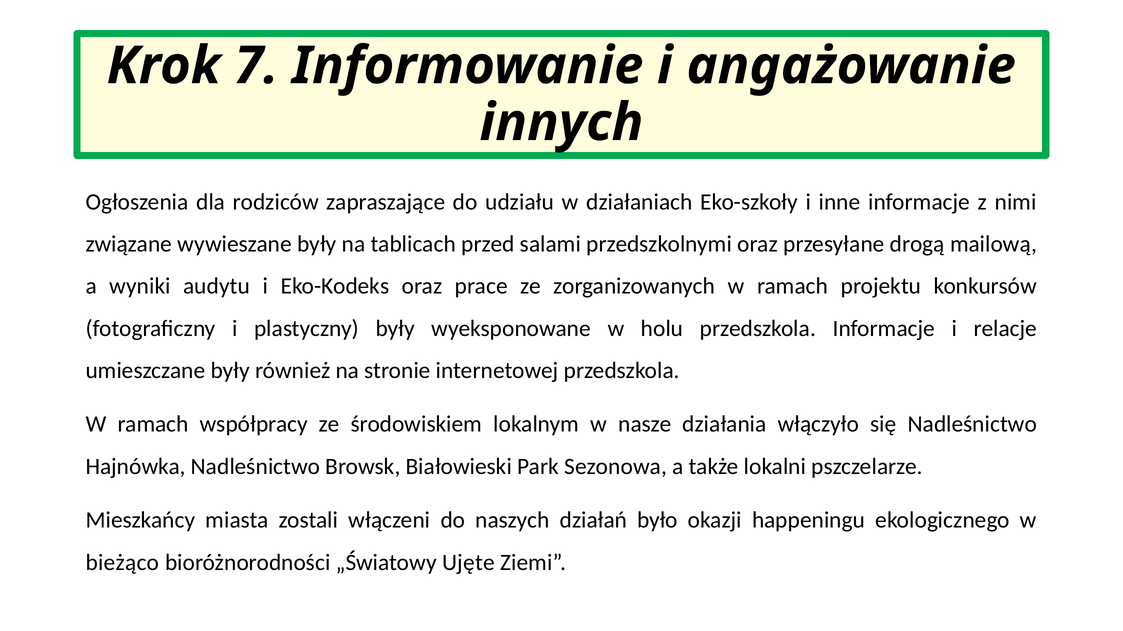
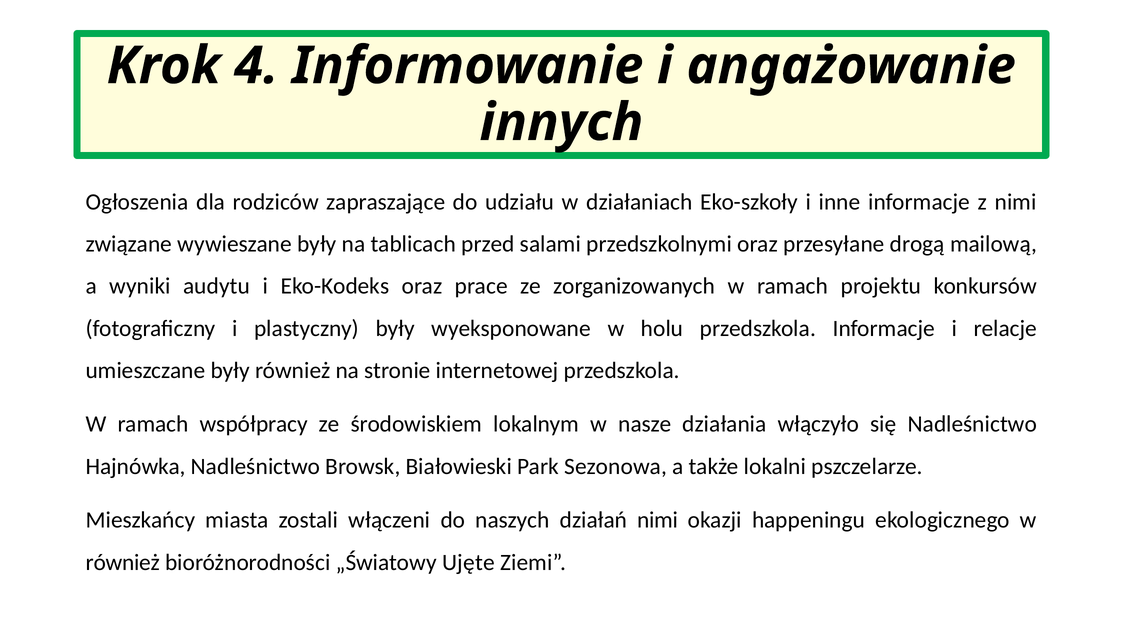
7: 7 -> 4
działań było: było -> nimi
bieżąco at (123, 563): bieżąco -> również
